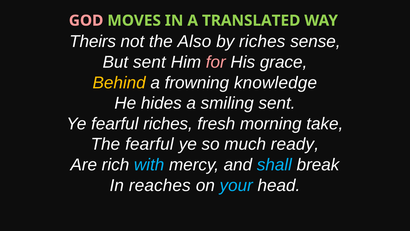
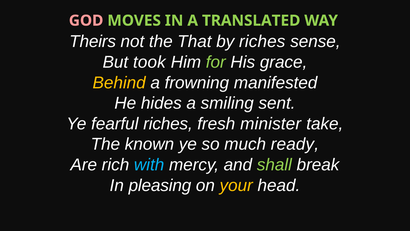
Also: Also -> That
But sent: sent -> took
for colour: pink -> light green
knowledge: knowledge -> manifested
morning: morning -> minister
The fearful: fearful -> known
shall colour: light blue -> light green
reaches: reaches -> pleasing
your colour: light blue -> yellow
